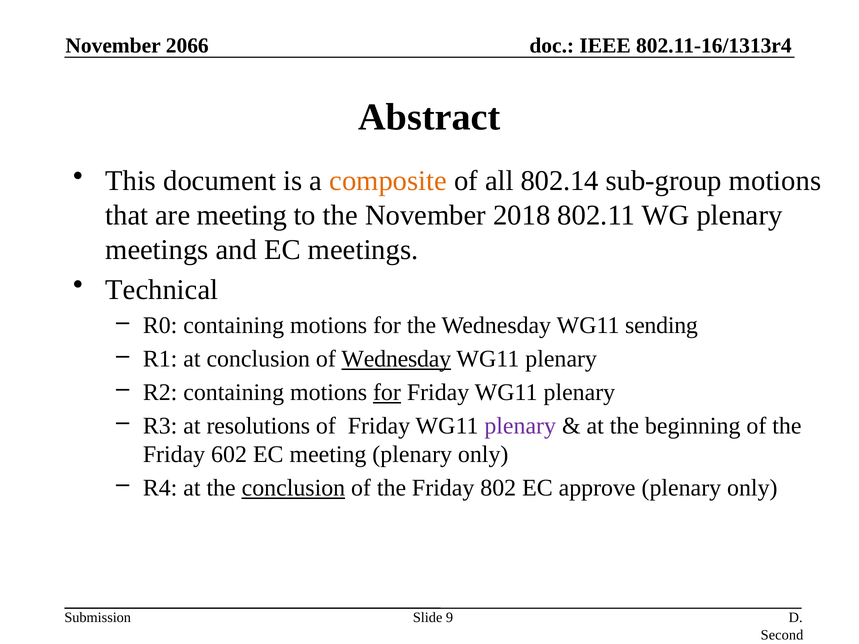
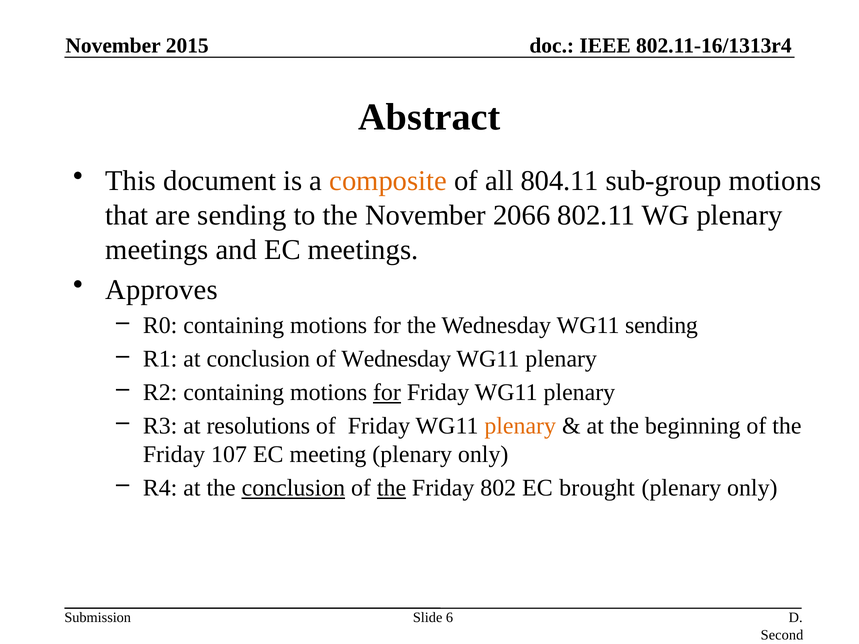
2066: 2066 -> 2015
802.14: 802.14 -> 804.11
are meeting: meeting -> sending
2018: 2018 -> 2066
Technical: Technical -> Approves
Wednesday at (396, 359) underline: present -> none
plenary at (520, 426) colour: purple -> orange
602: 602 -> 107
the at (392, 488) underline: none -> present
approve: approve -> brought
9: 9 -> 6
